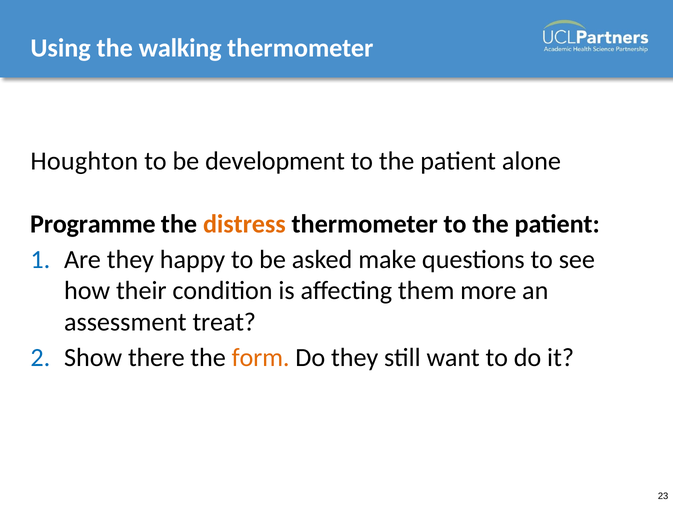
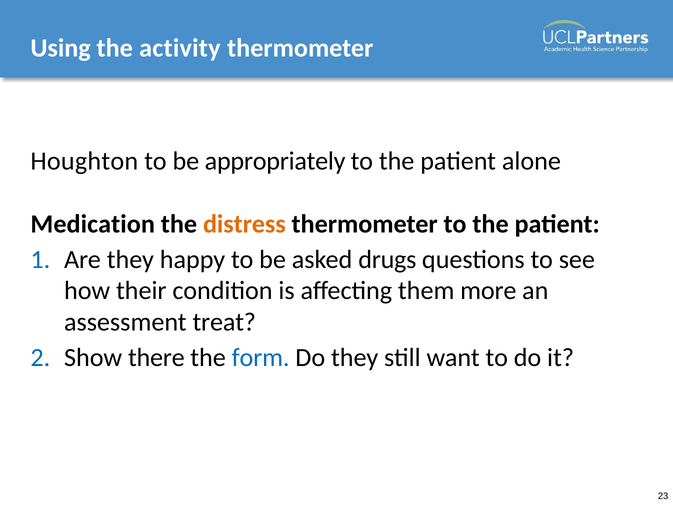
walking: walking -> activity
development: development -> appropriately
Programme: Programme -> Medication
make: make -> drugs
form colour: orange -> blue
